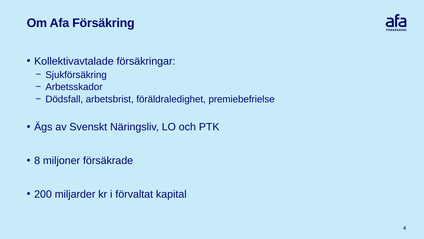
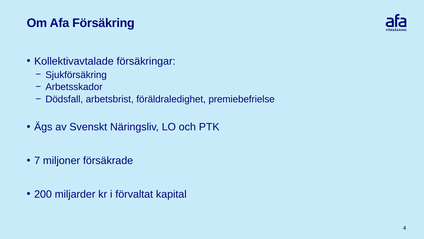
8: 8 -> 7
